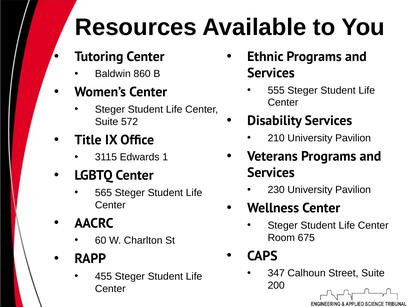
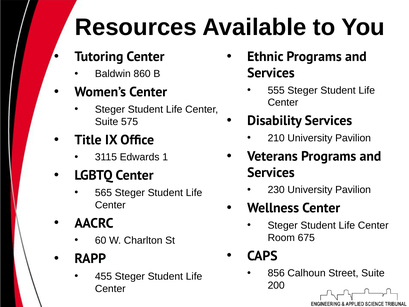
572: 572 -> 575
347: 347 -> 856
